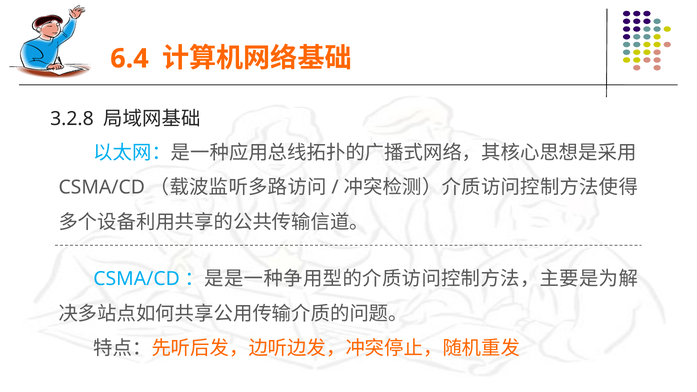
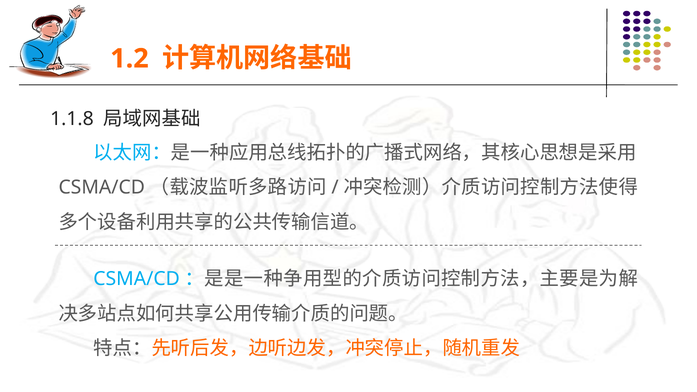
6.4: 6.4 -> 1.2
3.2.8: 3.2.8 -> 1.1.8
